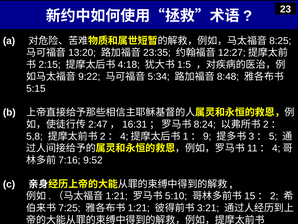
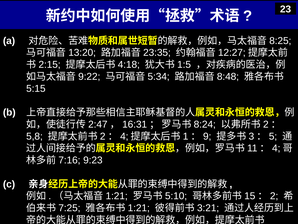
9:52: 9:52 -> 9:23
